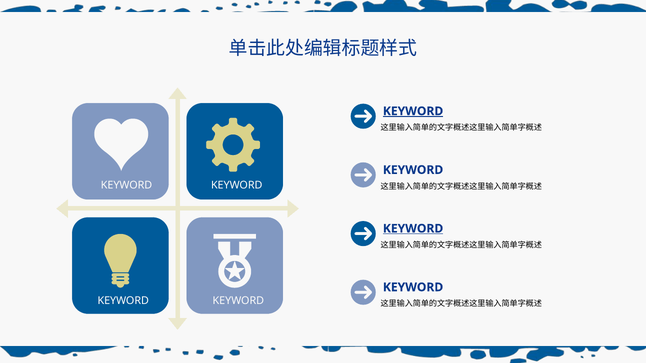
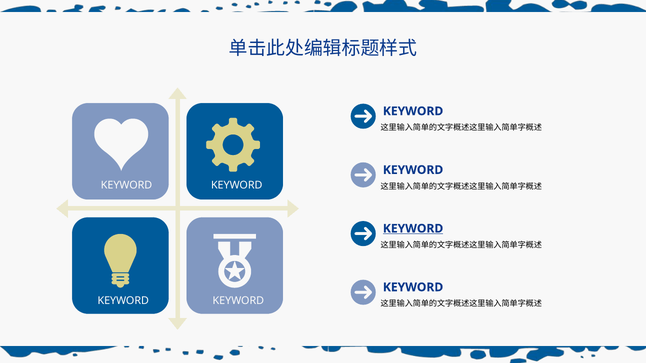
KEYWORD at (413, 111) underline: present -> none
